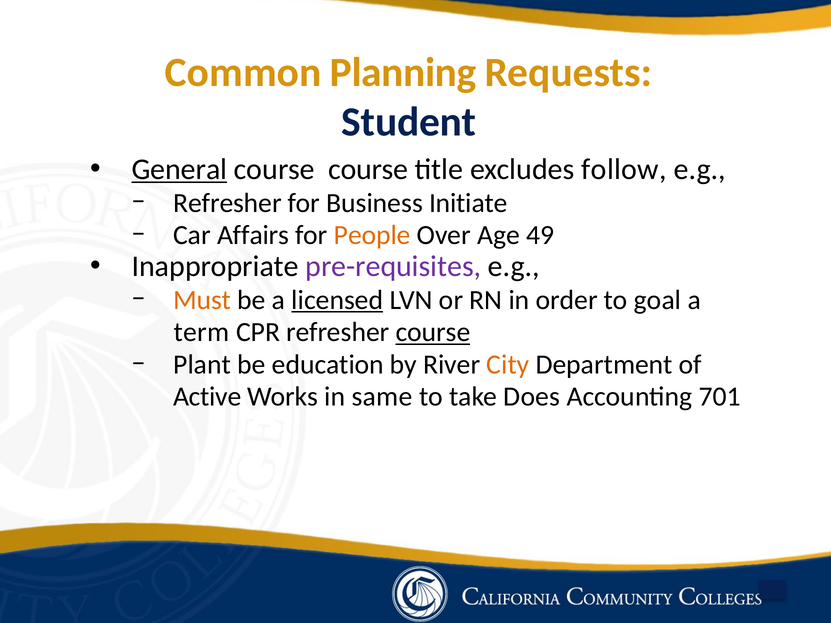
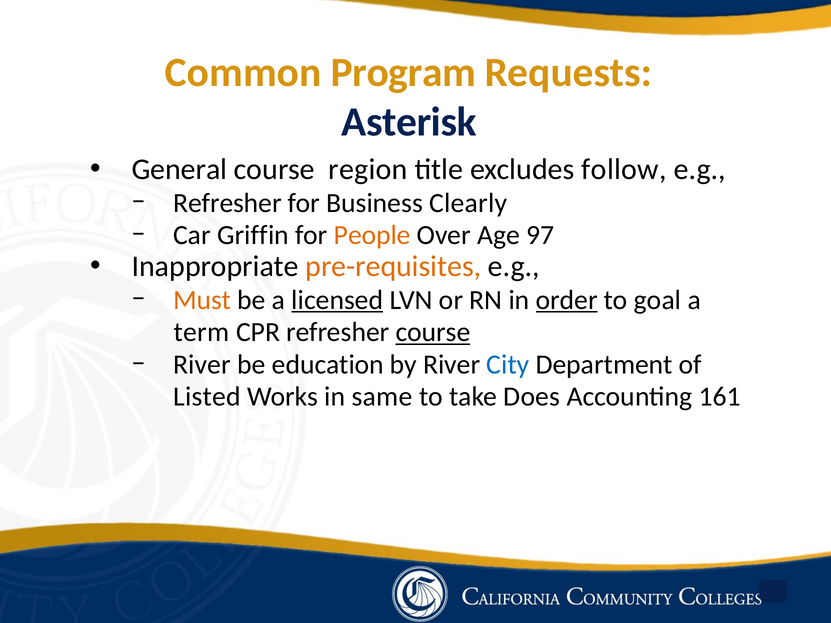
Planning: Planning -> Program
Student: Student -> Asterisk
General underline: present -> none
course course: course -> region
Initiate: Initiate -> Clearly
Affairs: Affairs -> Griffin
49: 49 -> 97
pre-requisites colour: purple -> orange
order underline: none -> present
Plant at (202, 365): Plant -> River
City colour: orange -> blue
Active: Active -> Listed
701: 701 -> 161
